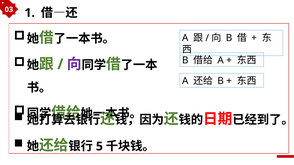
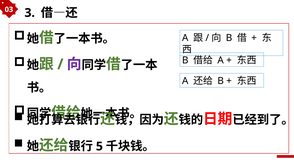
1: 1 -> 3
